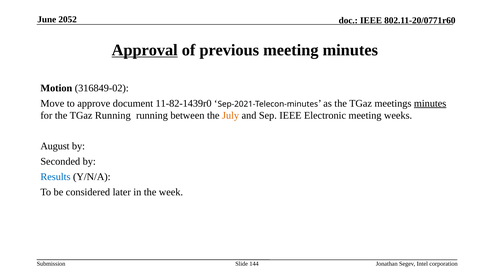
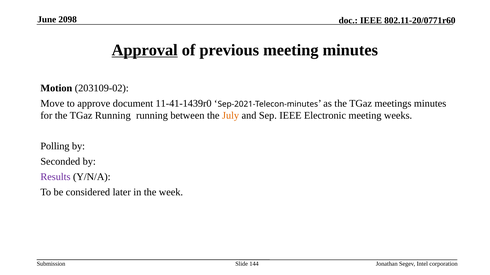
2052: 2052 -> 2098
316849-02: 316849-02 -> 203109-02
11-82-1439r0: 11-82-1439r0 -> 11-41-1439r0
minutes at (430, 104) underline: present -> none
August: August -> Polling
Results colour: blue -> purple
